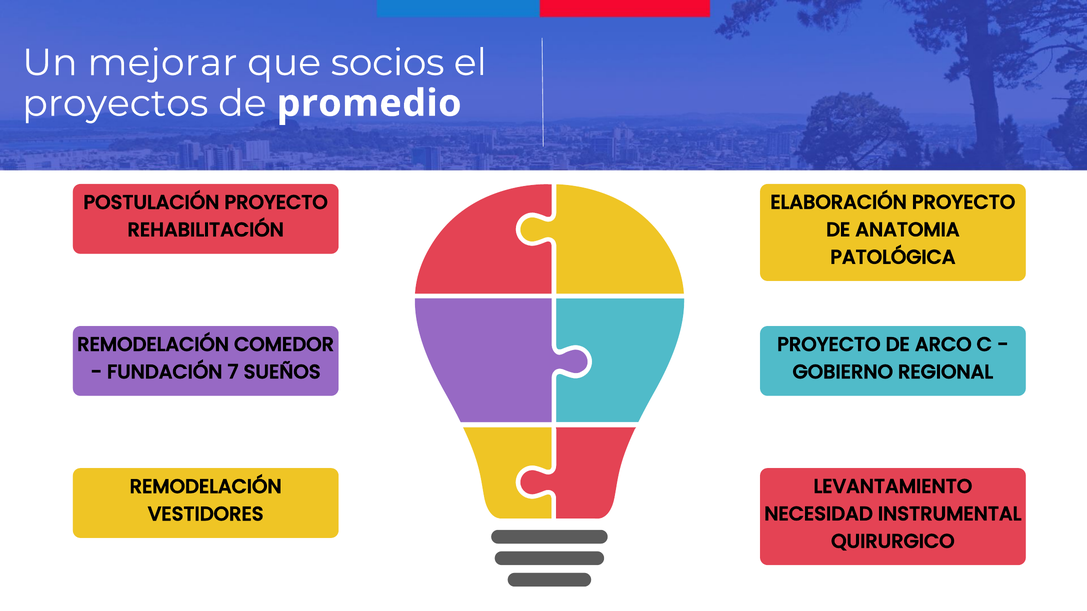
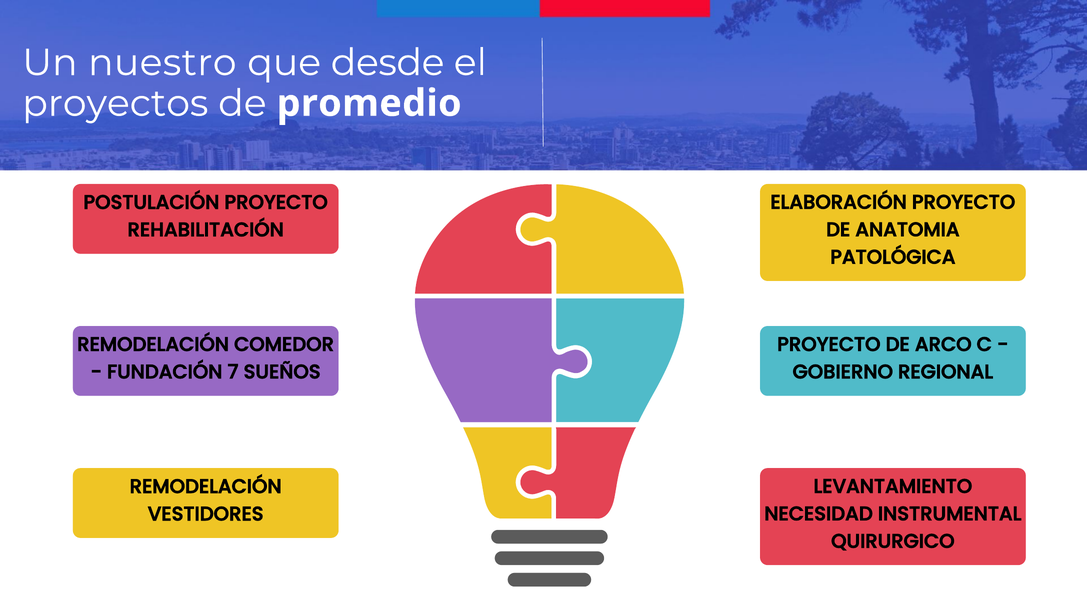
mejorar: mejorar -> nuestro
socios: socios -> desde
